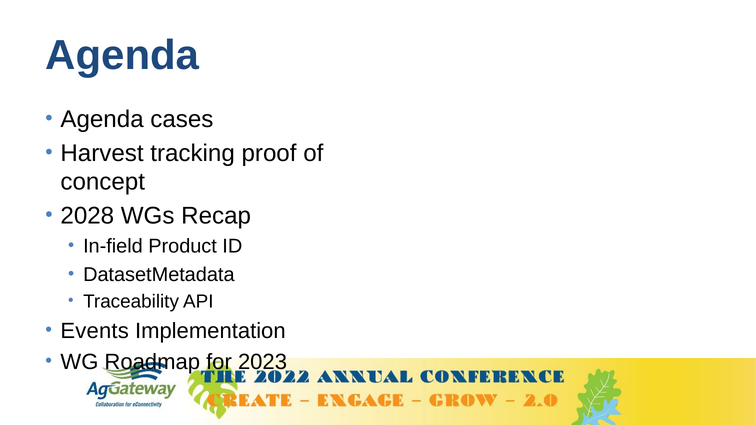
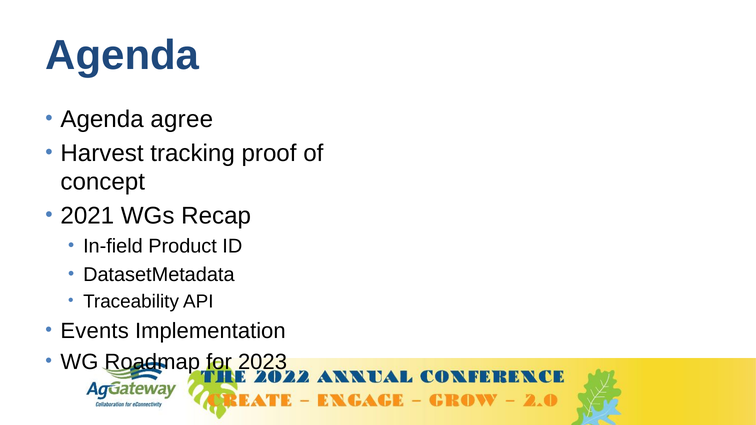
cases: cases -> agree
2028: 2028 -> 2021
